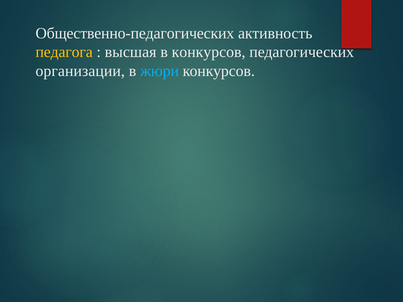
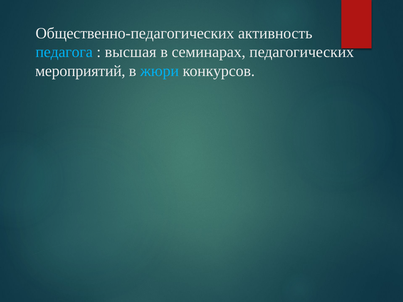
педагога colour: yellow -> light blue
в конкурсов: конкурсов -> семинарах
организации: организации -> мероприятий
